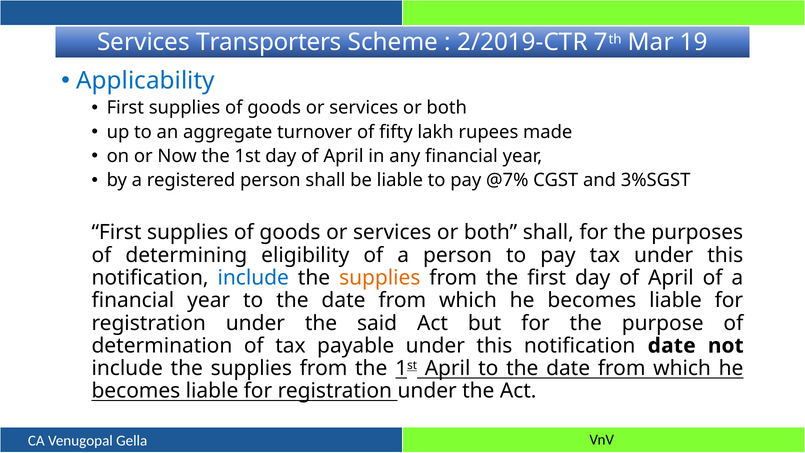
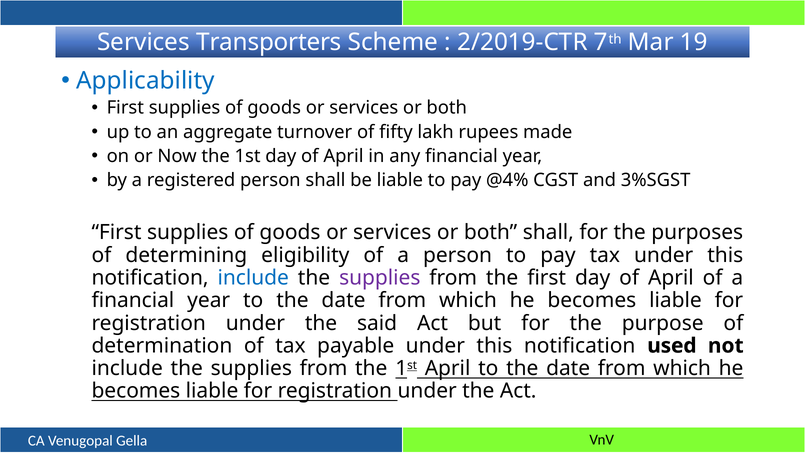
@7%: @7% -> @4%
supplies at (380, 278) colour: orange -> purple
notification date: date -> used
